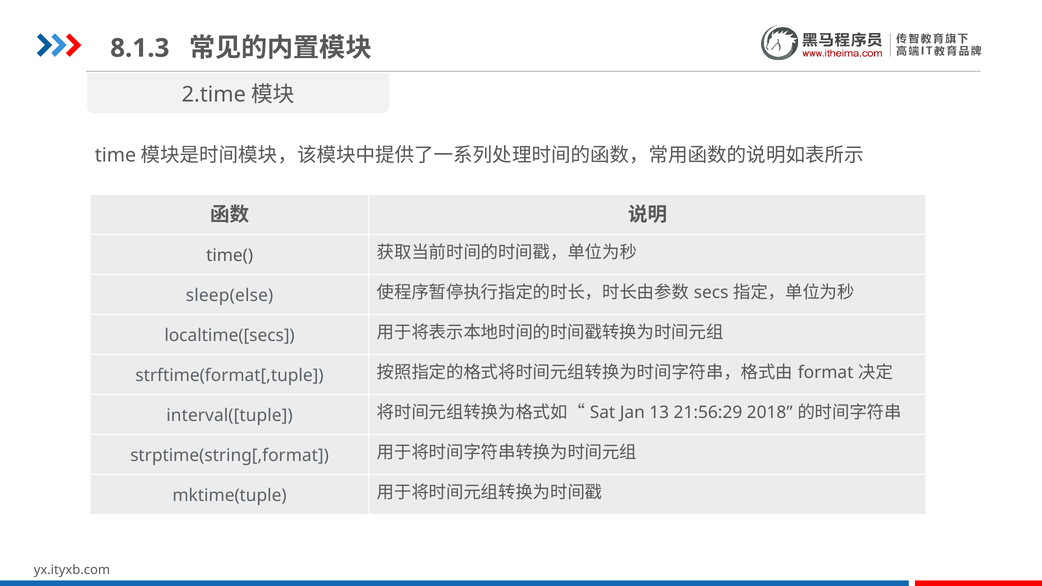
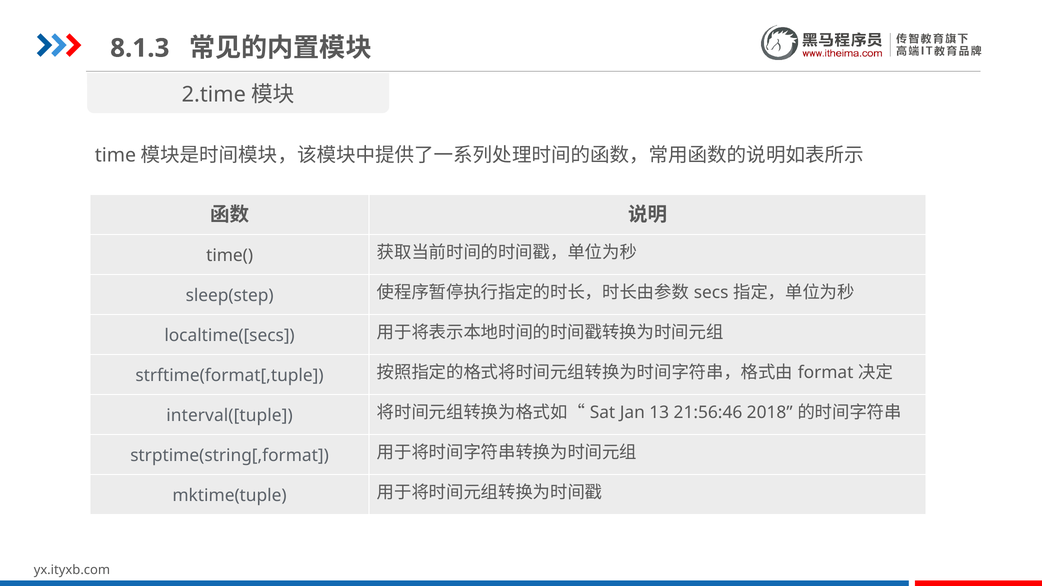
sleep(else: sleep(else -> sleep(step
21:56:29: 21:56:29 -> 21:56:46
